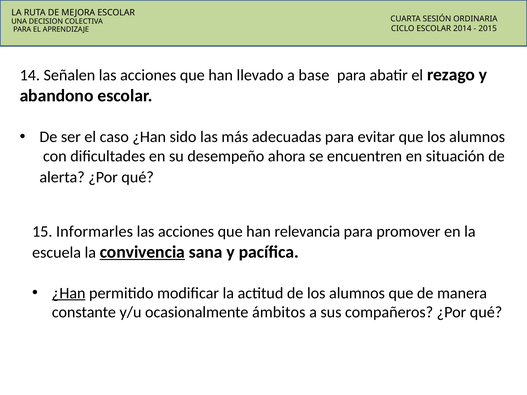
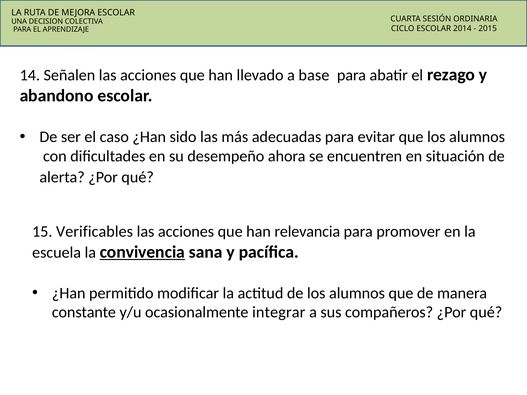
Informarles: Informarles -> Verificables
¿Han at (69, 293) underline: present -> none
ámbitos: ámbitos -> integrar
